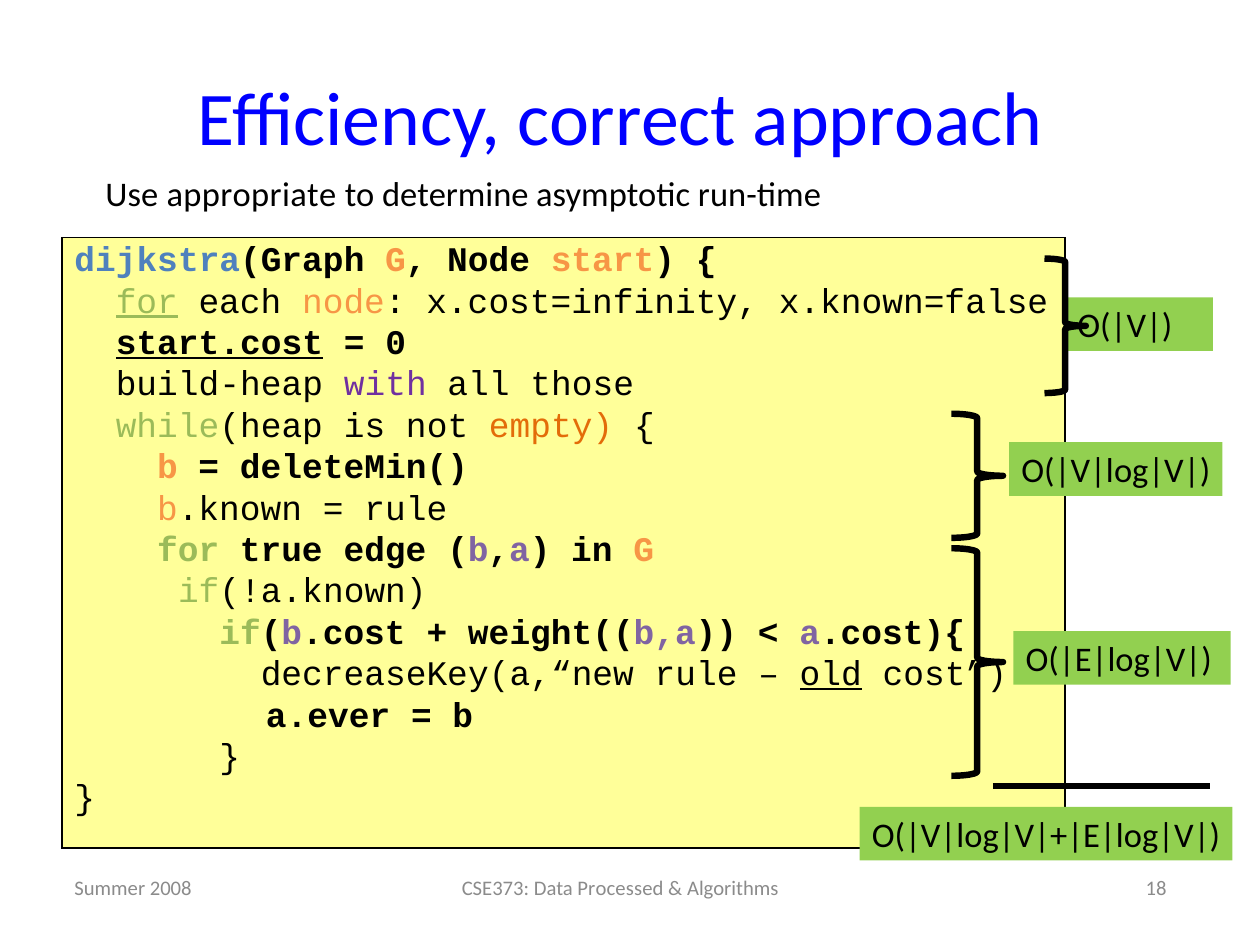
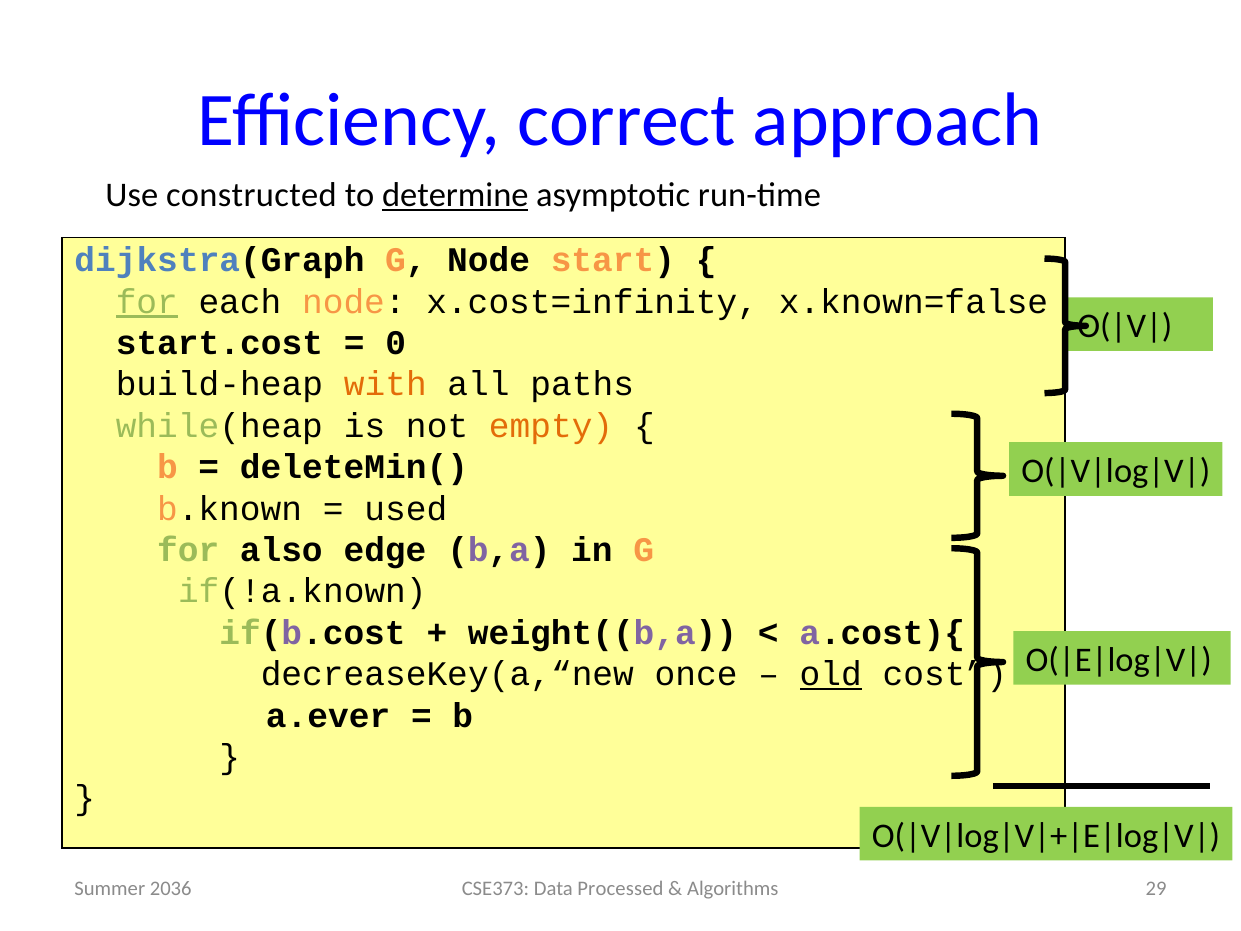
appropriate: appropriate -> constructed
determine underline: none -> present
start.cost underline: present -> none
with colour: purple -> orange
those: those -> paths
rule at (406, 509): rule -> used
true: true -> also
decreaseKey(a,“new rule: rule -> once
18: 18 -> 29
2008: 2008 -> 2036
